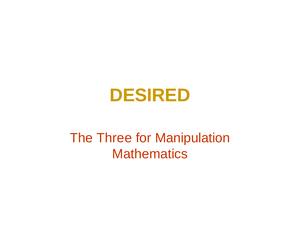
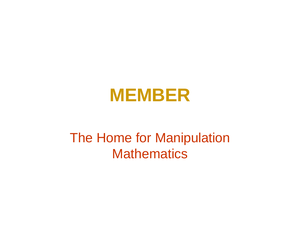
DESIRED: DESIRED -> MEMBER
Three: Three -> Home
